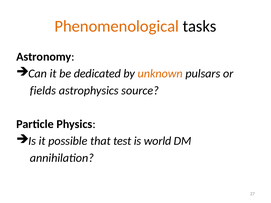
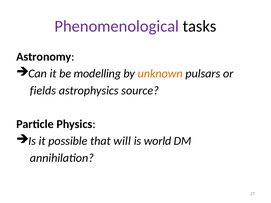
Phenomenological colour: orange -> purple
dedicated: dedicated -> modelling
test: test -> will
